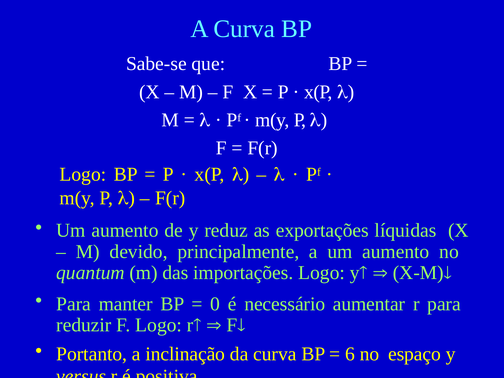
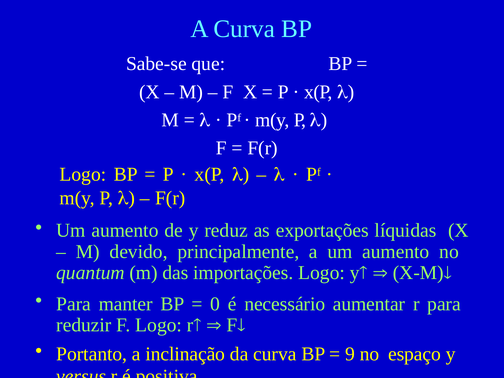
6: 6 -> 9
